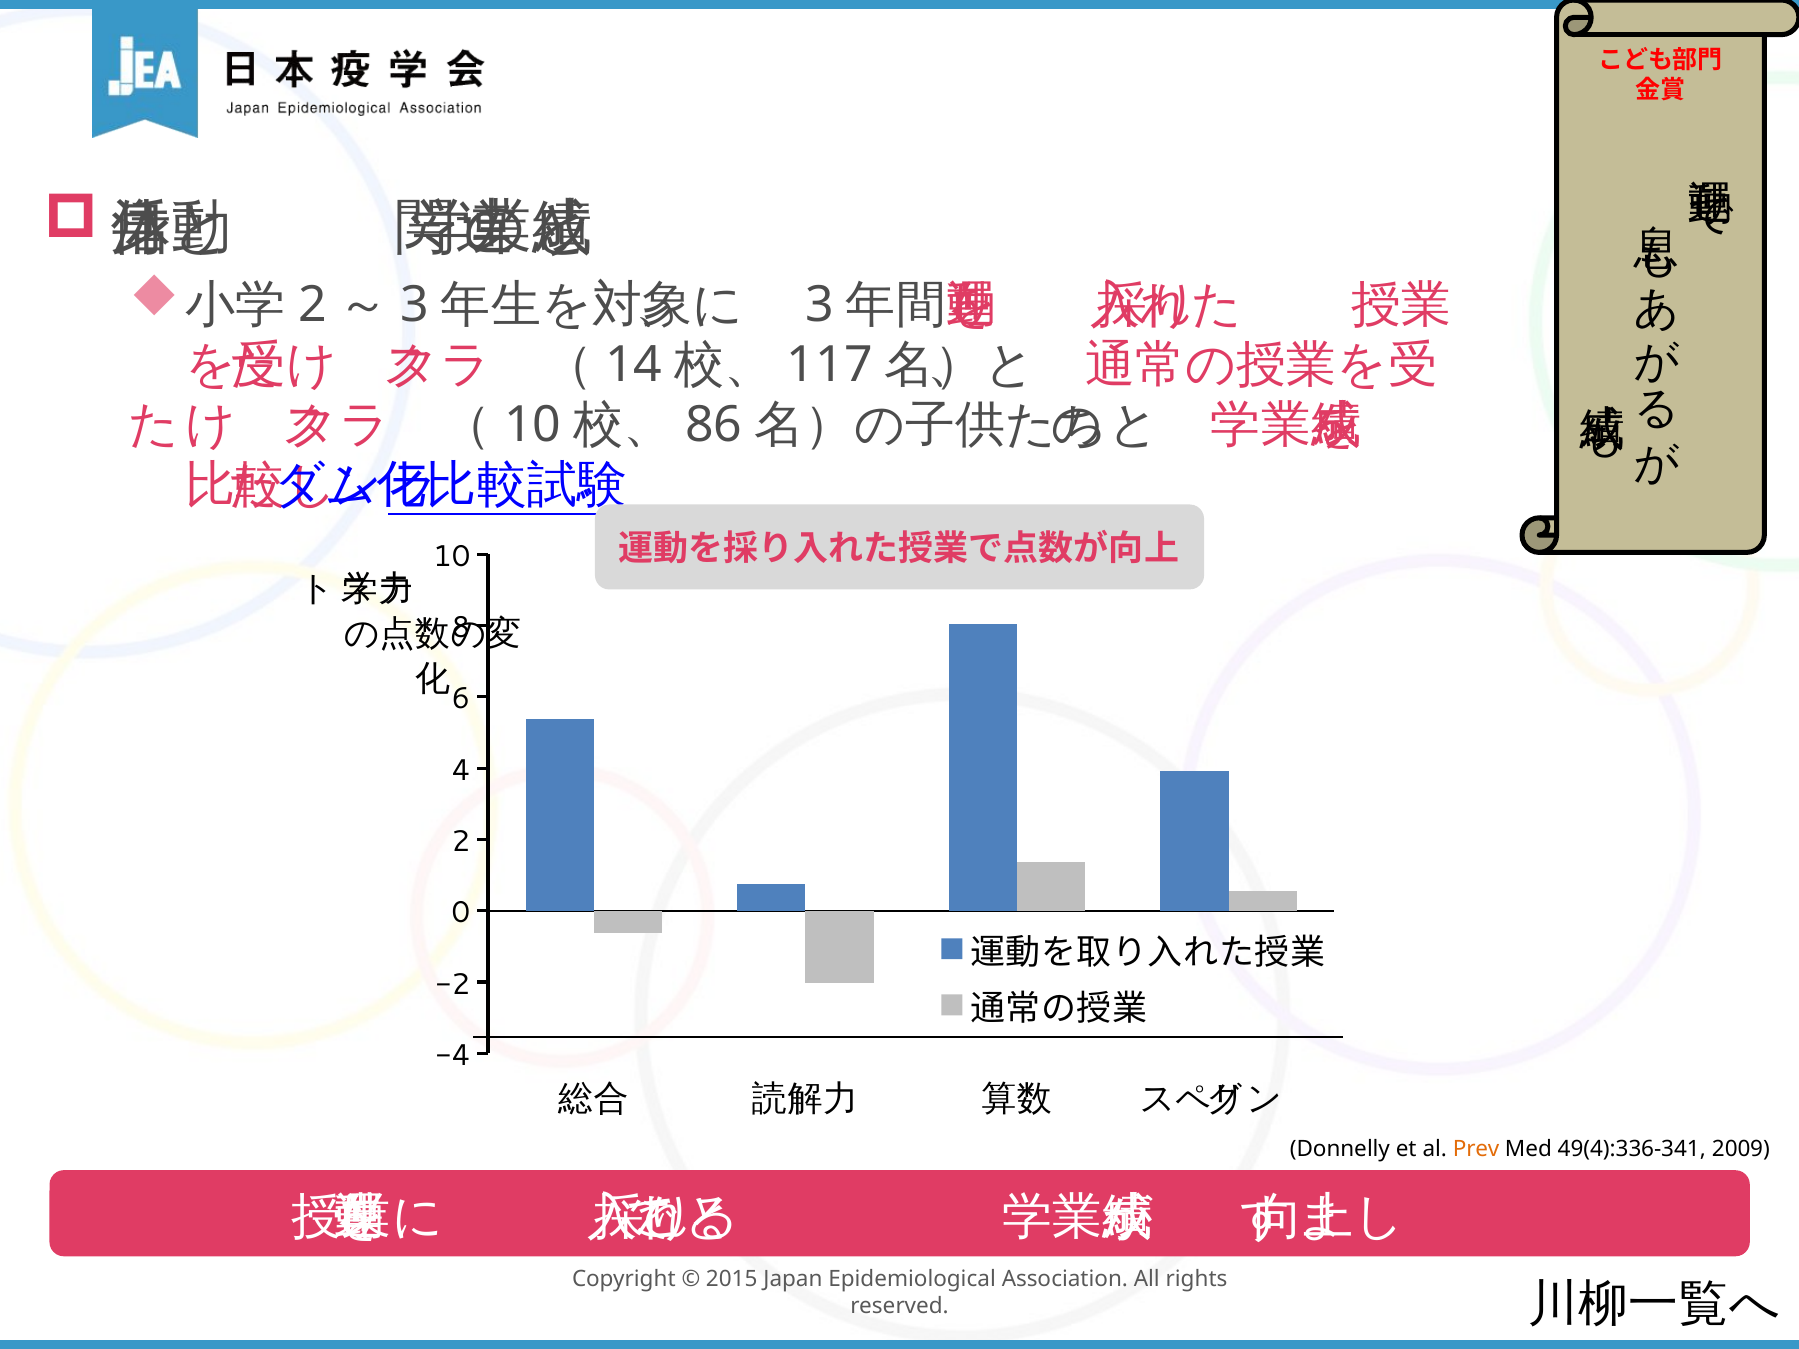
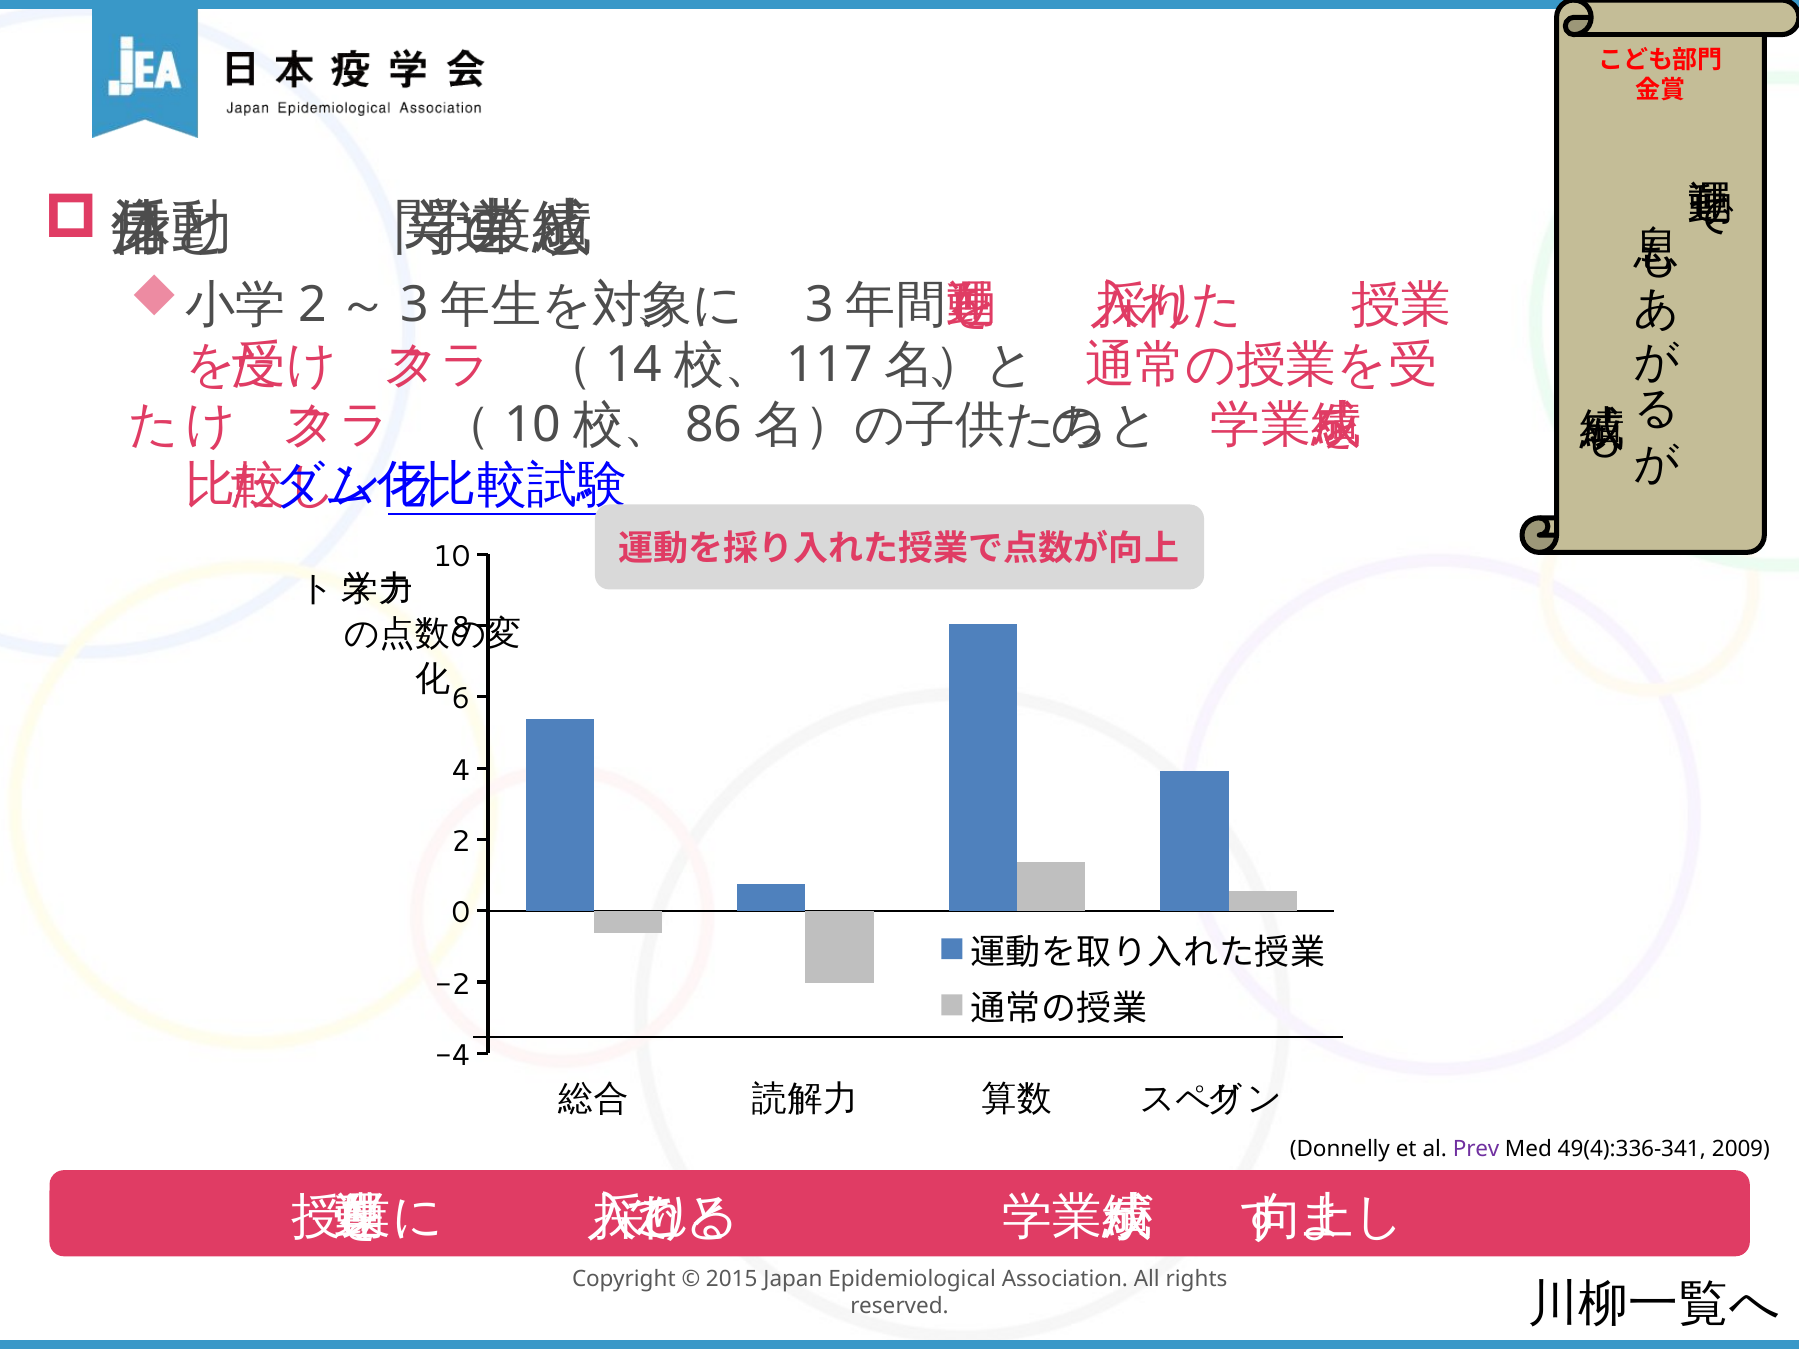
Prev colour: orange -> purple
